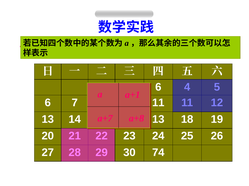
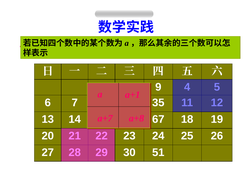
6 at (158, 87): 6 -> 9
11 at (158, 103): 11 -> 35
13 at (158, 120): 13 -> 67
74: 74 -> 51
